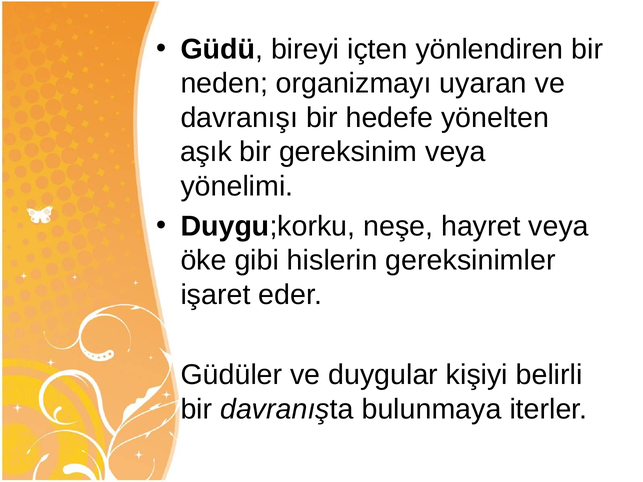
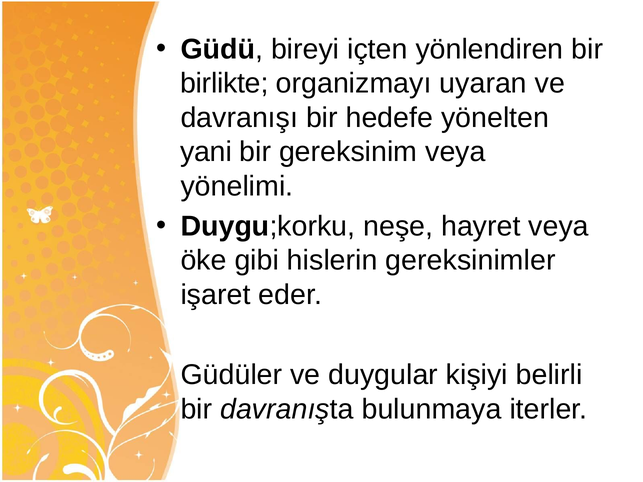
neden: neden -> birlikte
aşık: aşık -> yani
